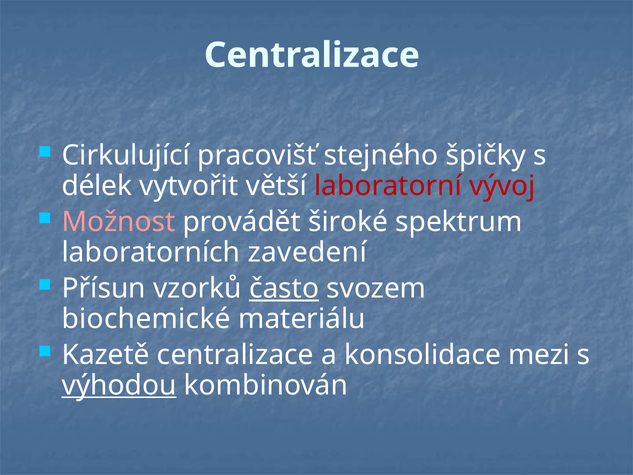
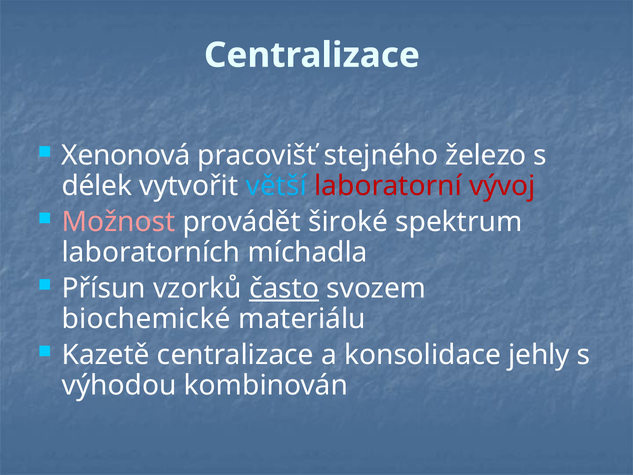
Cirkulující: Cirkulující -> Xenonová
špičky: špičky -> železo
větší colour: white -> light blue
zavedení: zavedení -> míchadla
mezi: mezi -> jehly
výhodou underline: present -> none
